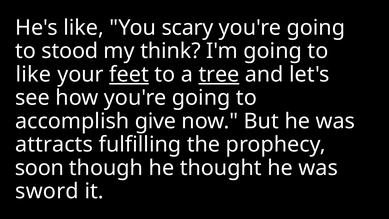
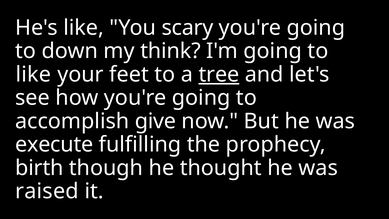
stood: stood -> down
feet underline: present -> none
attracts: attracts -> execute
soon: soon -> birth
sword: sword -> raised
